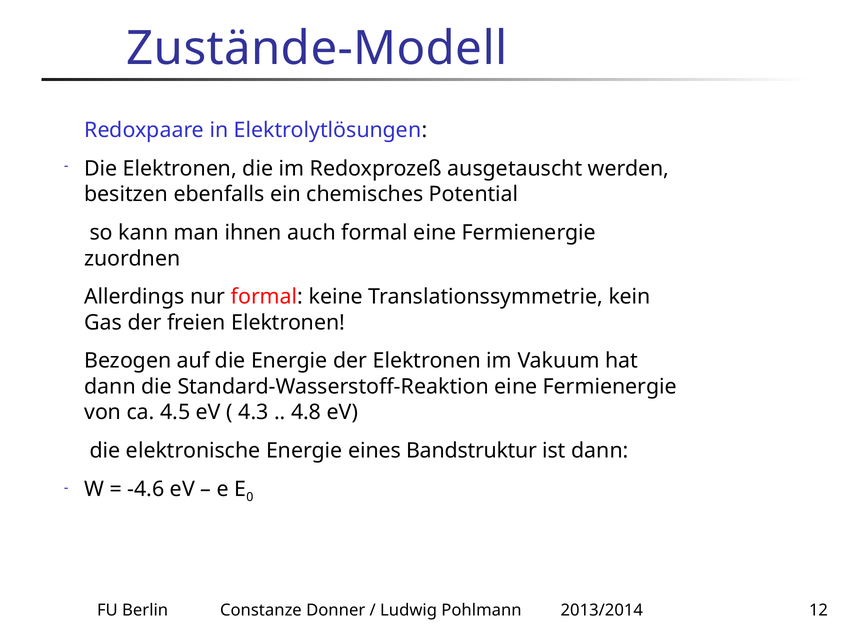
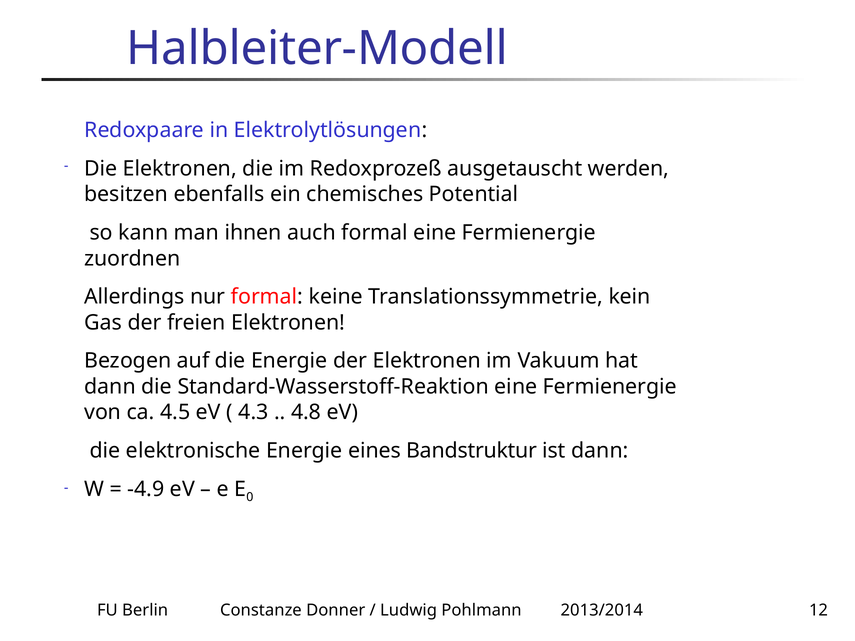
Zustände-Modell: Zustände-Modell -> Halbleiter-Modell
-4.6: -4.6 -> -4.9
